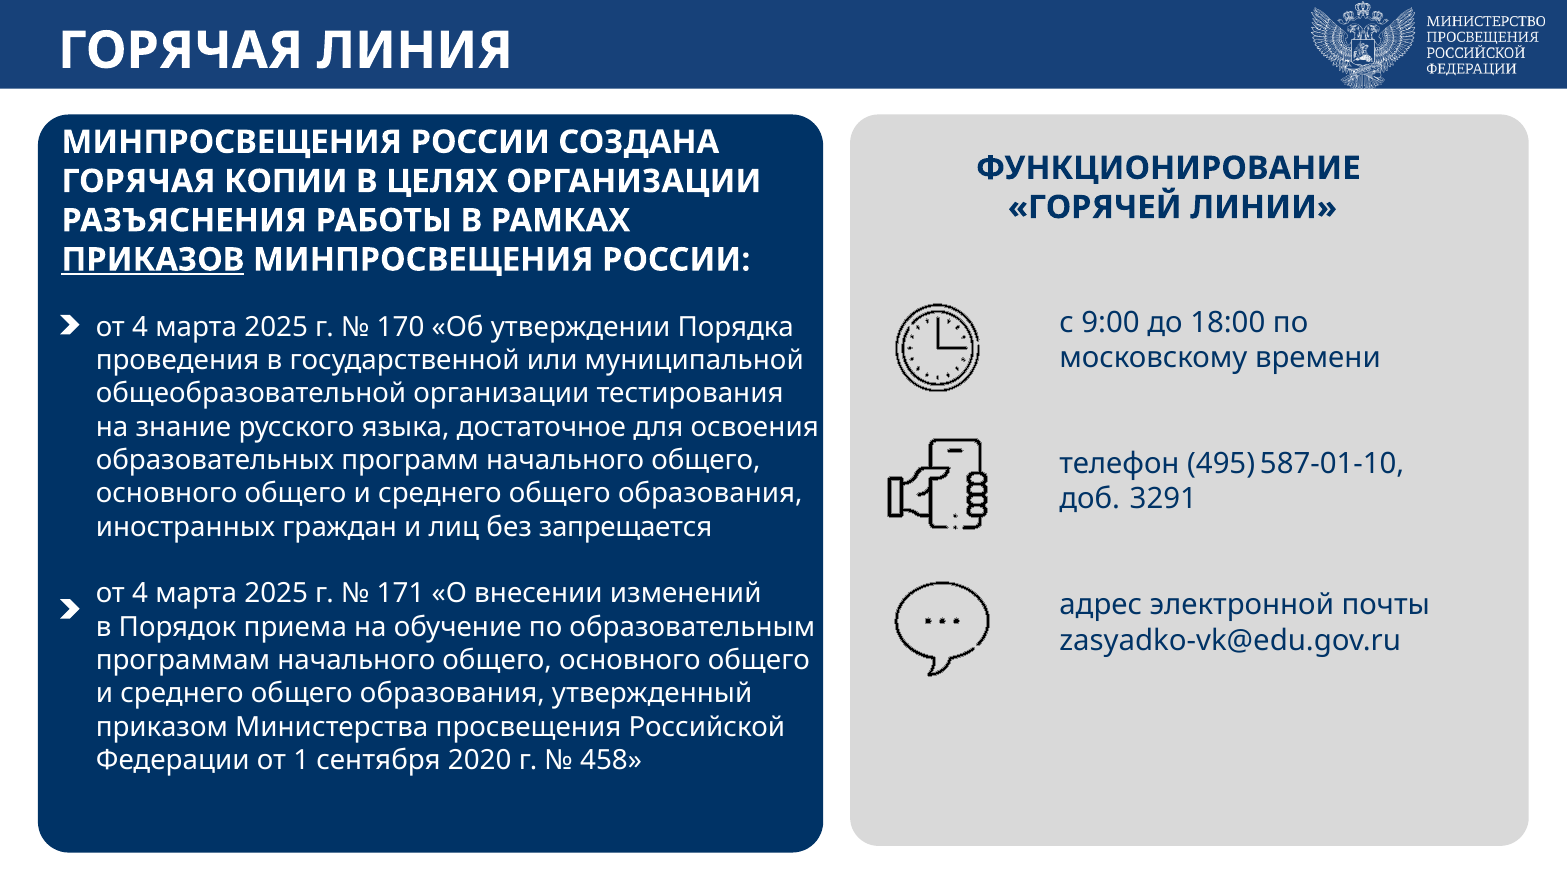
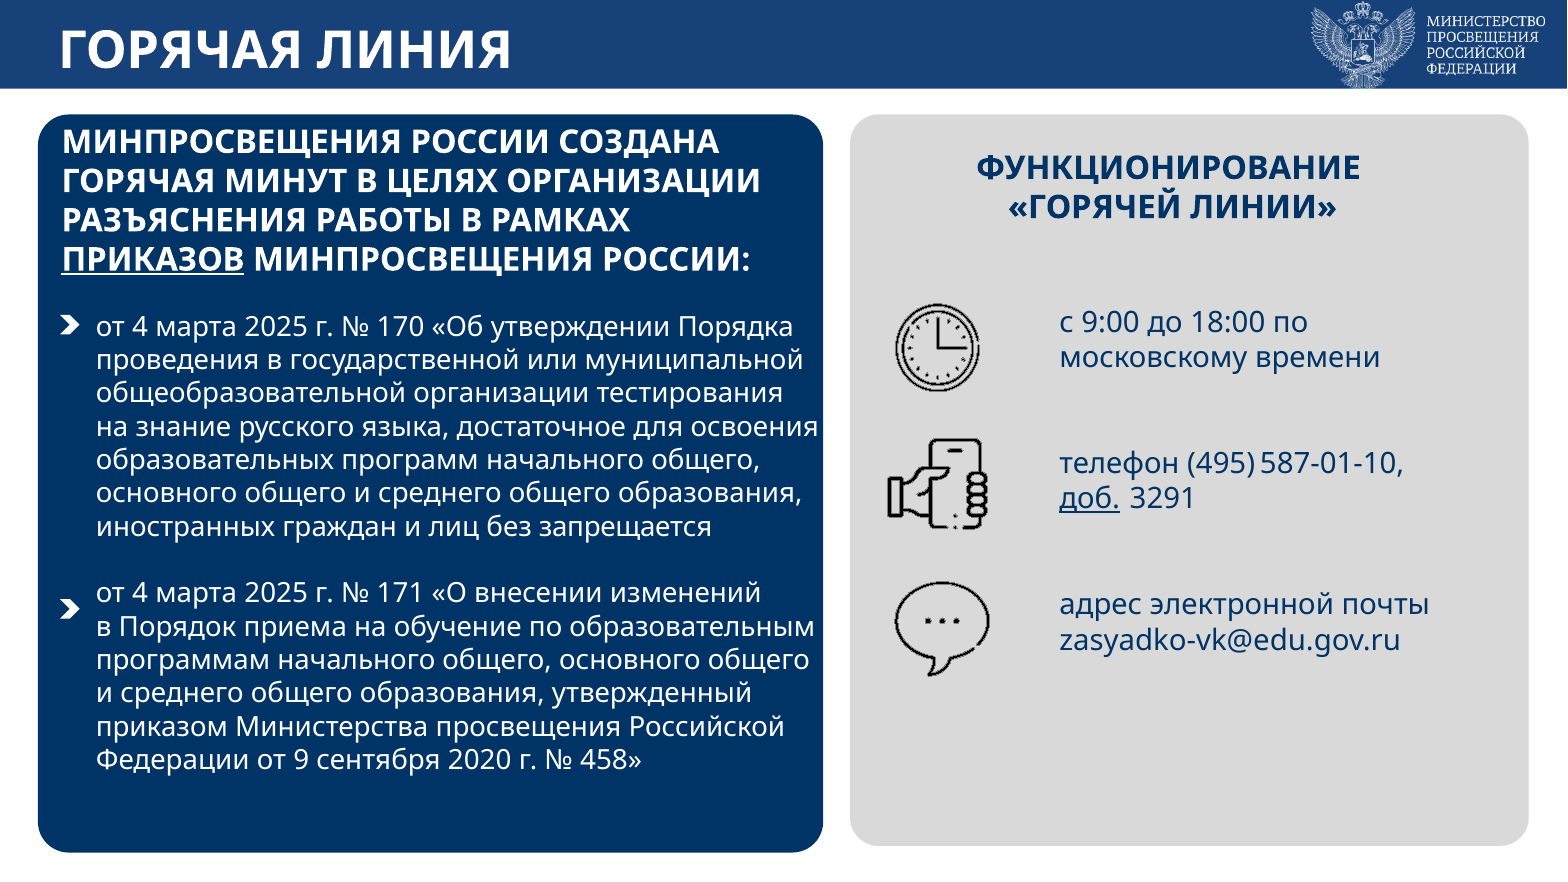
КОПИИ: КОПИИ -> МИНУТ
доб underline: none -> present
1: 1 -> 9
